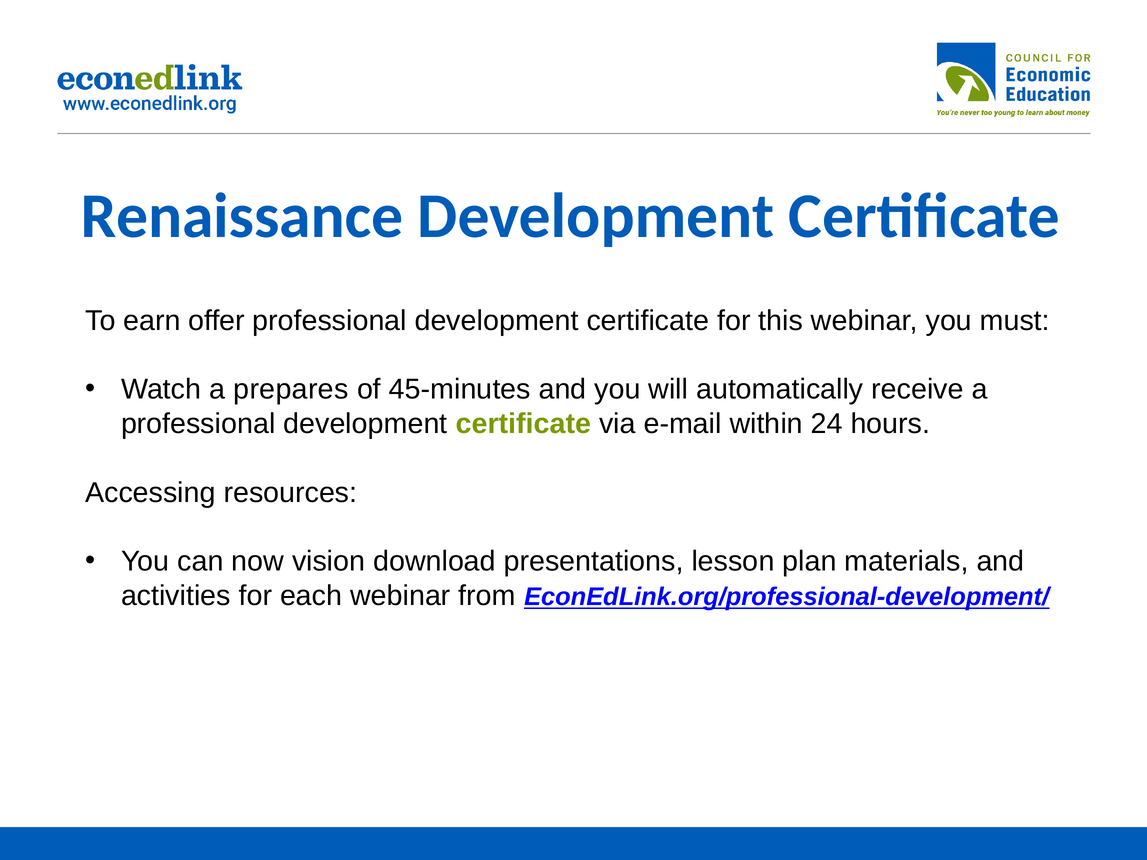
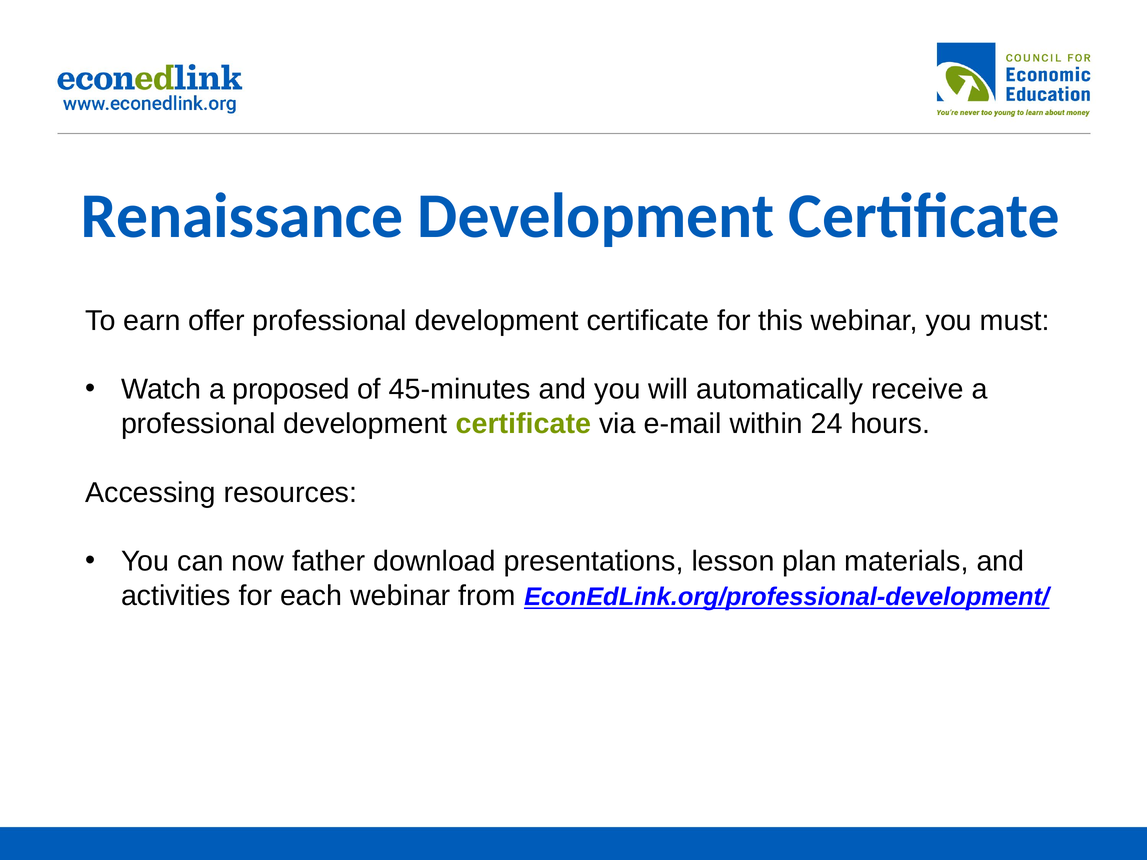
prepares: prepares -> proposed
vision: vision -> father
